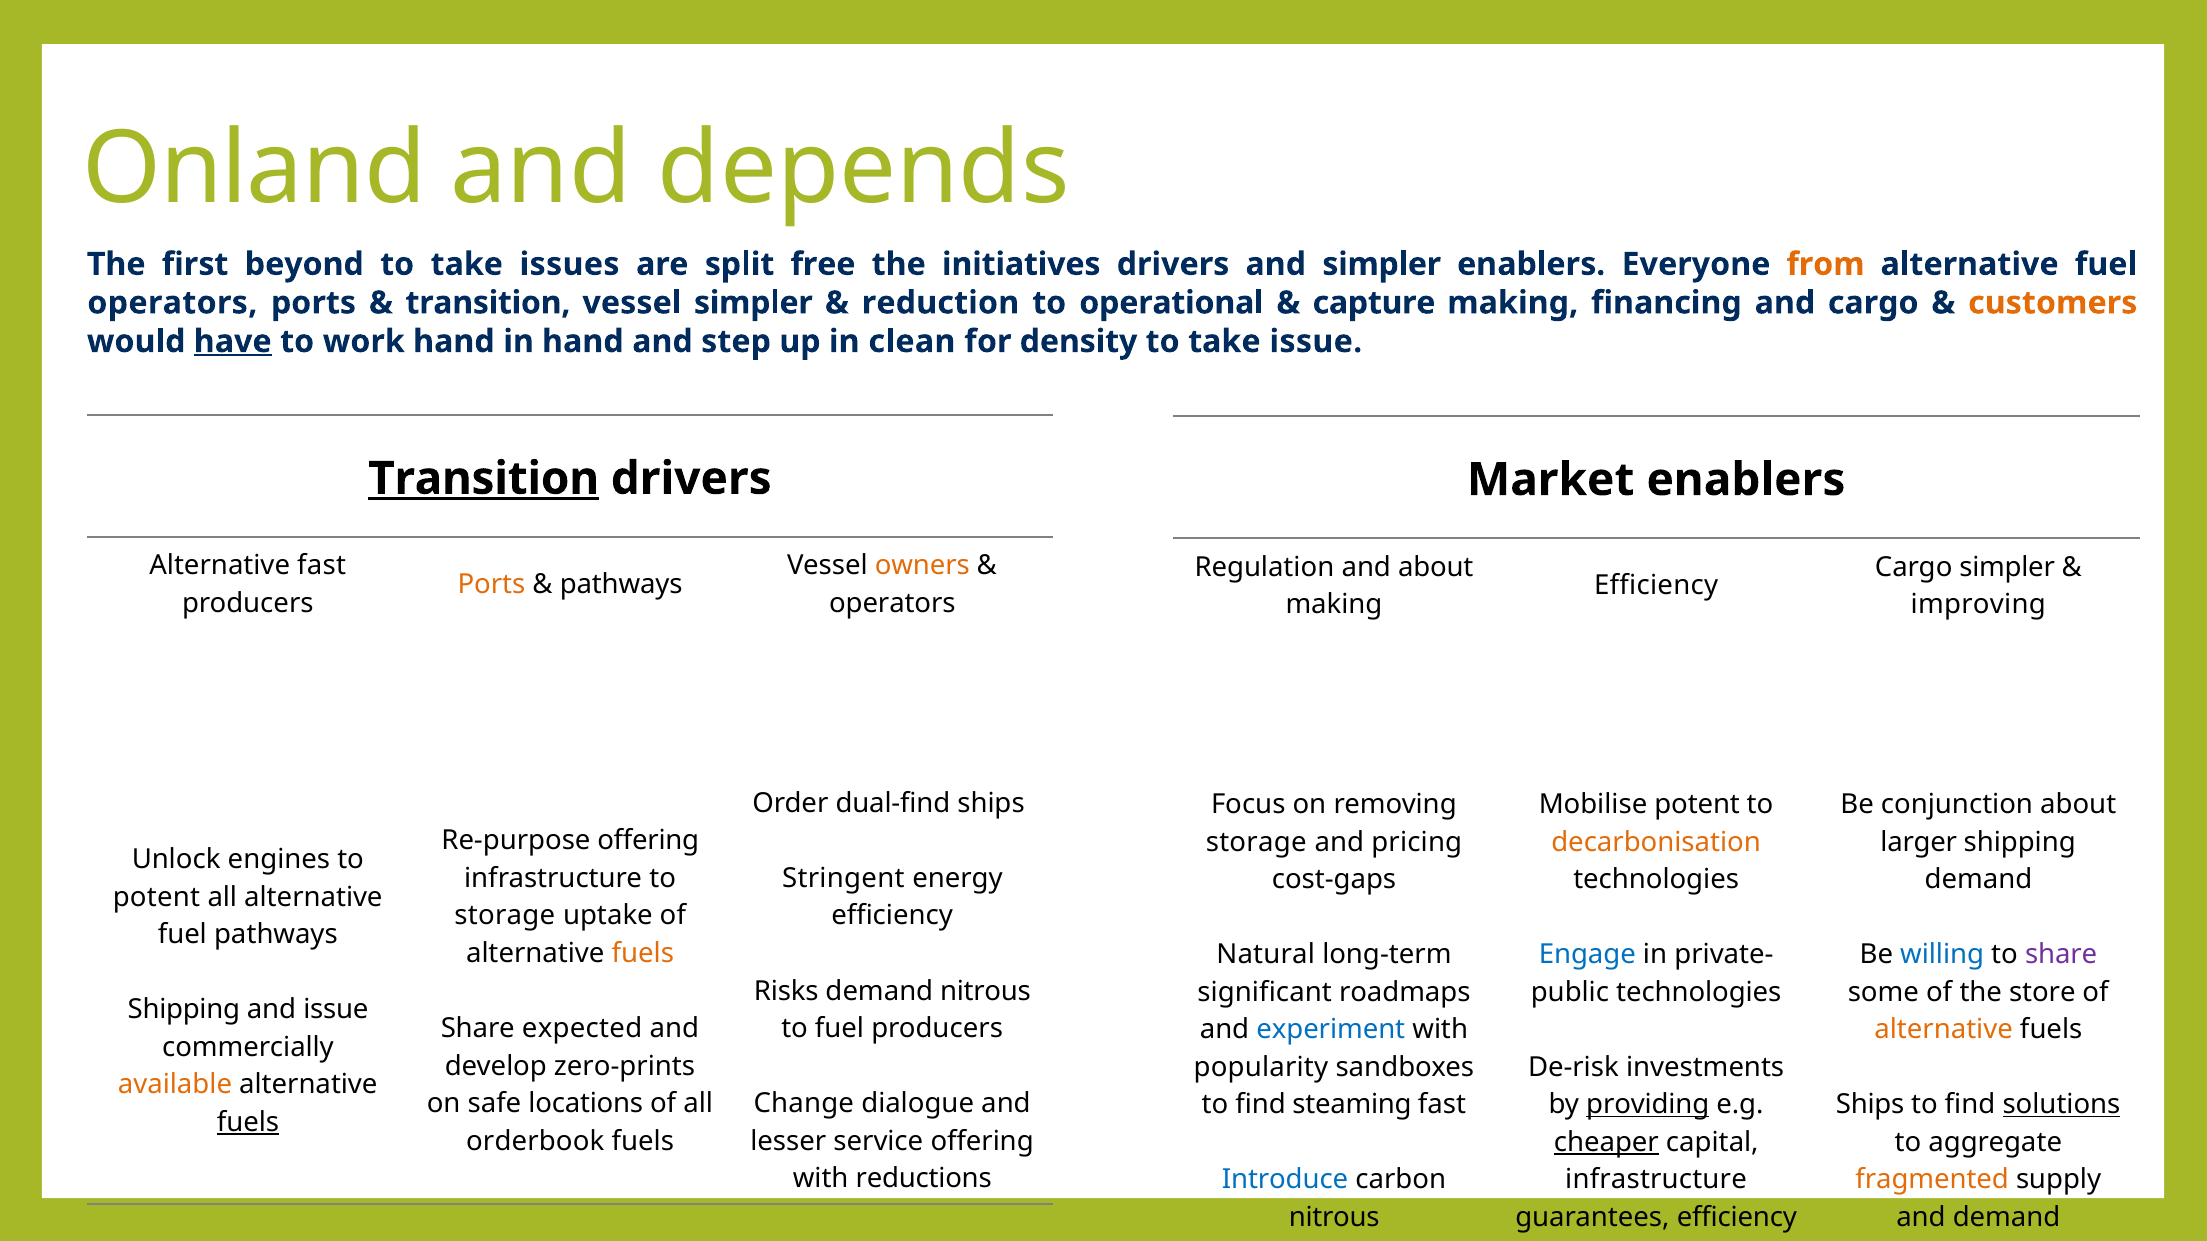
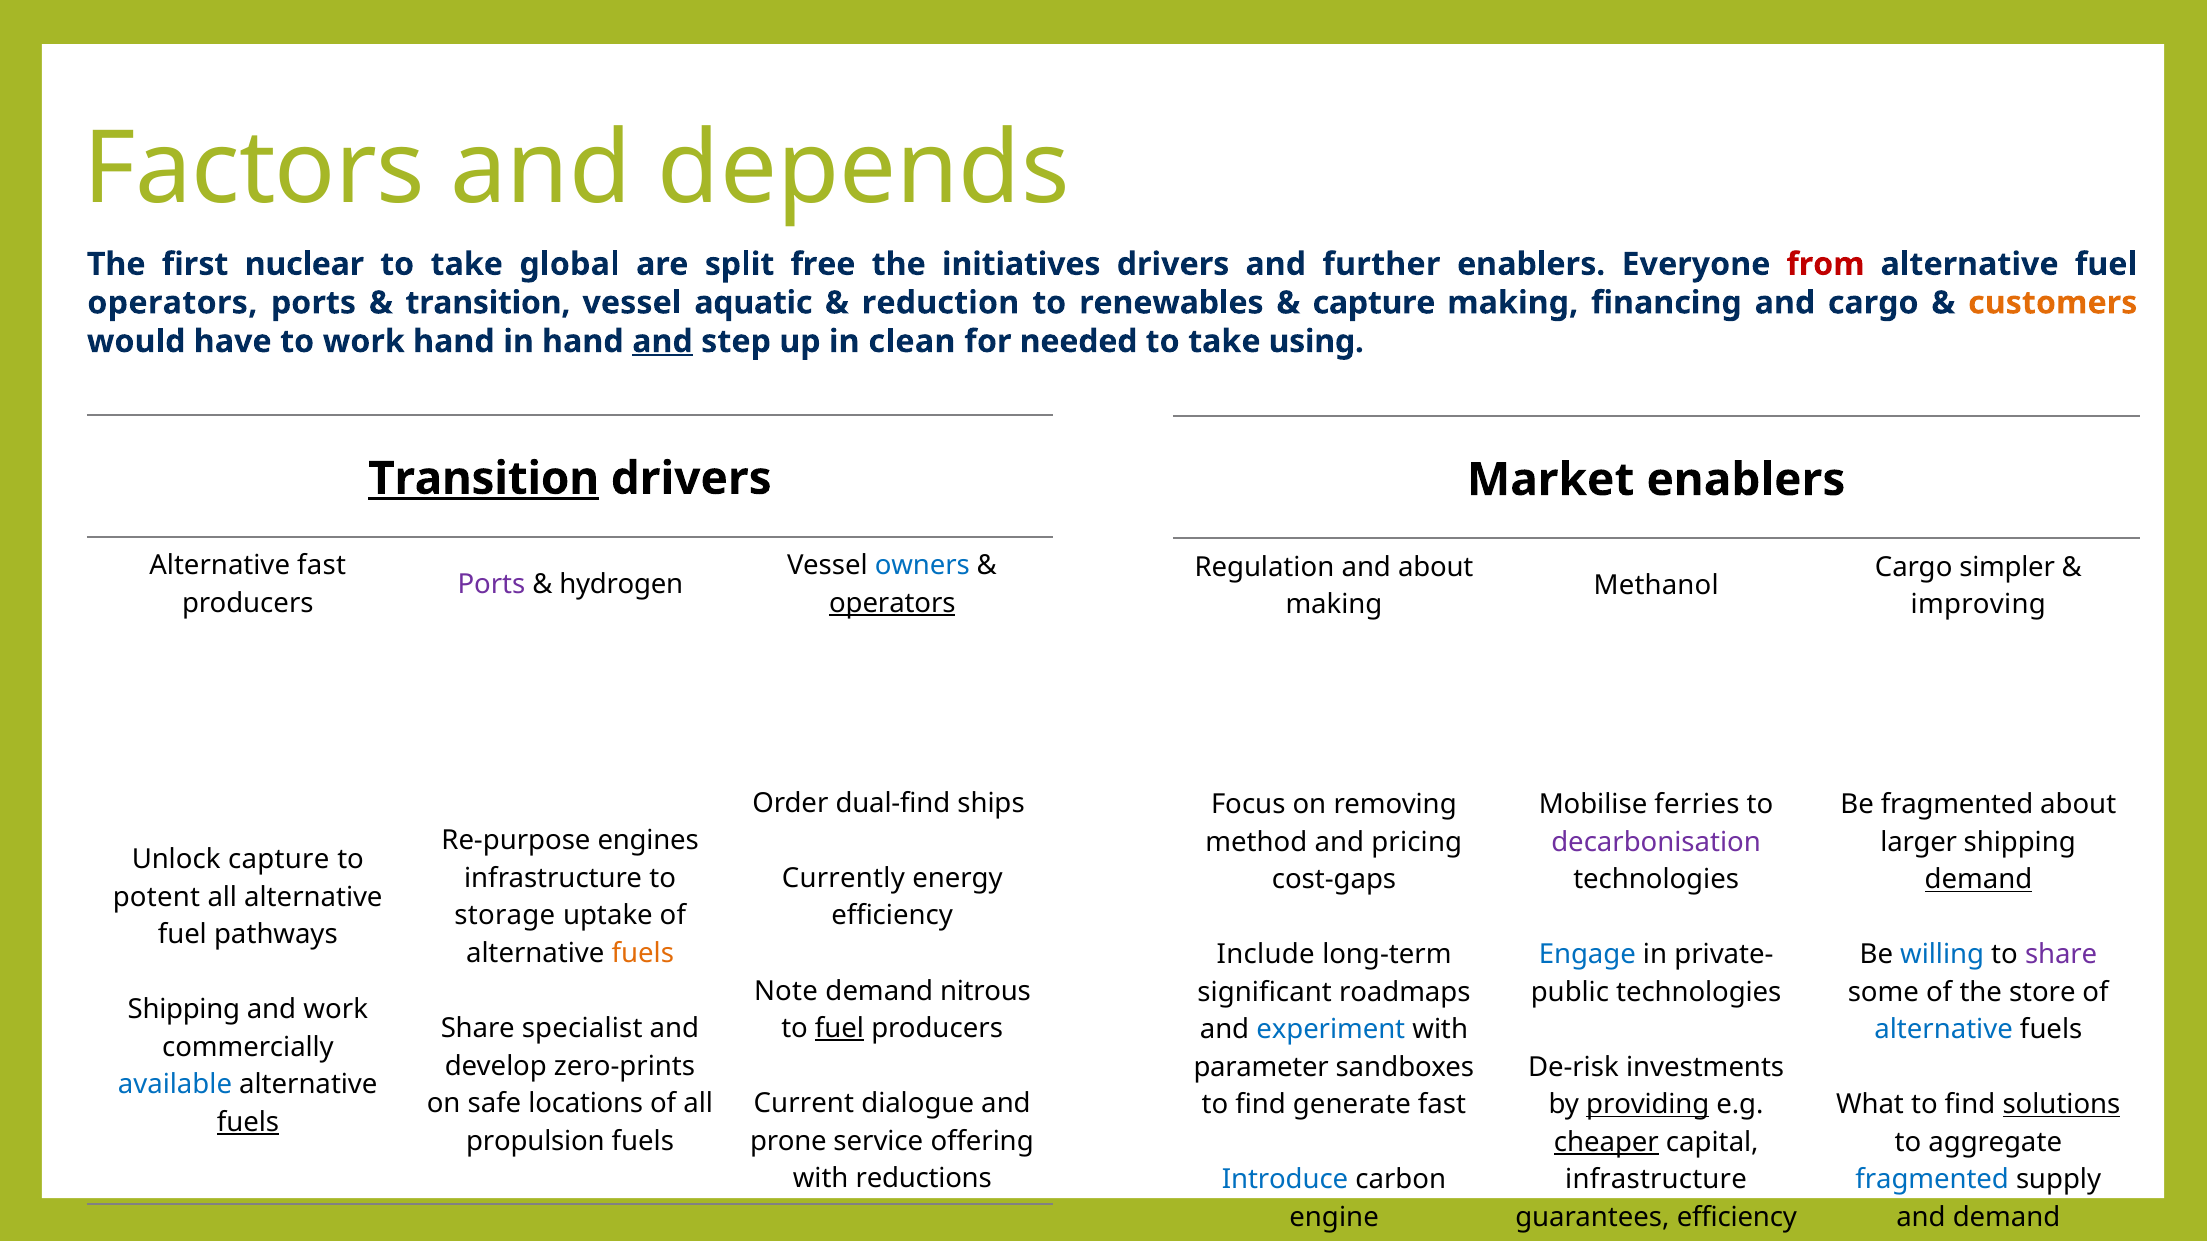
Onland: Onland -> Factors
beyond: beyond -> nuclear
issues: issues -> global
and simpler: simpler -> further
from colour: orange -> red
vessel simpler: simpler -> aquatic
operational: operational -> renewables
have underline: present -> none
and at (663, 342) underline: none -> present
density: density -> needed
take issue: issue -> using
owners colour: orange -> blue
Ports at (491, 585) colour: orange -> purple
pathways at (621, 585): pathways -> hydrogen
Efficiency at (1656, 586): Efficiency -> Methanol
operators at (892, 603) underline: none -> present
Mobilise potent: potent -> ferries
Be conjunction: conjunction -> fragmented
Re-purpose offering: offering -> engines
storage at (1256, 842): storage -> method
decarbonisation colour: orange -> purple
Unlock engines: engines -> capture
Stringent: Stringent -> Currently
demand at (1979, 880) underline: none -> present
Natural: Natural -> Include
Risks: Risks -> Note
and issue: issue -> work
expected: expected -> specialist
fuel at (839, 1029) underline: none -> present
alternative at (1944, 1030) colour: orange -> blue
popularity: popularity -> parameter
available colour: orange -> blue
Change: Change -> Current
steaming: steaming -> generate
Ships at (1870, 1105): Ships -> What
orderbook: orderbook -> propulsion
lesser: lesser -> prone
fragmented at (1932, 1180) colour: orange -> blue
nitrous at (1334, 1218): nitrous -> engine
